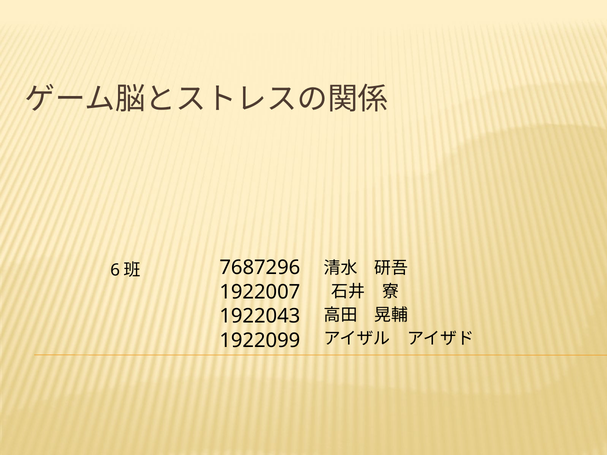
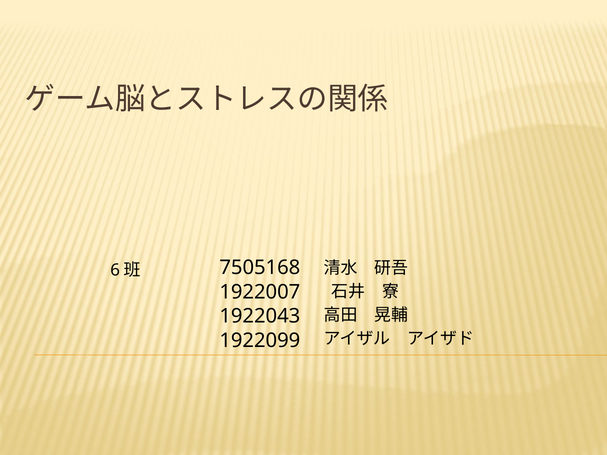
7687296: 7687296 -> 7505168
